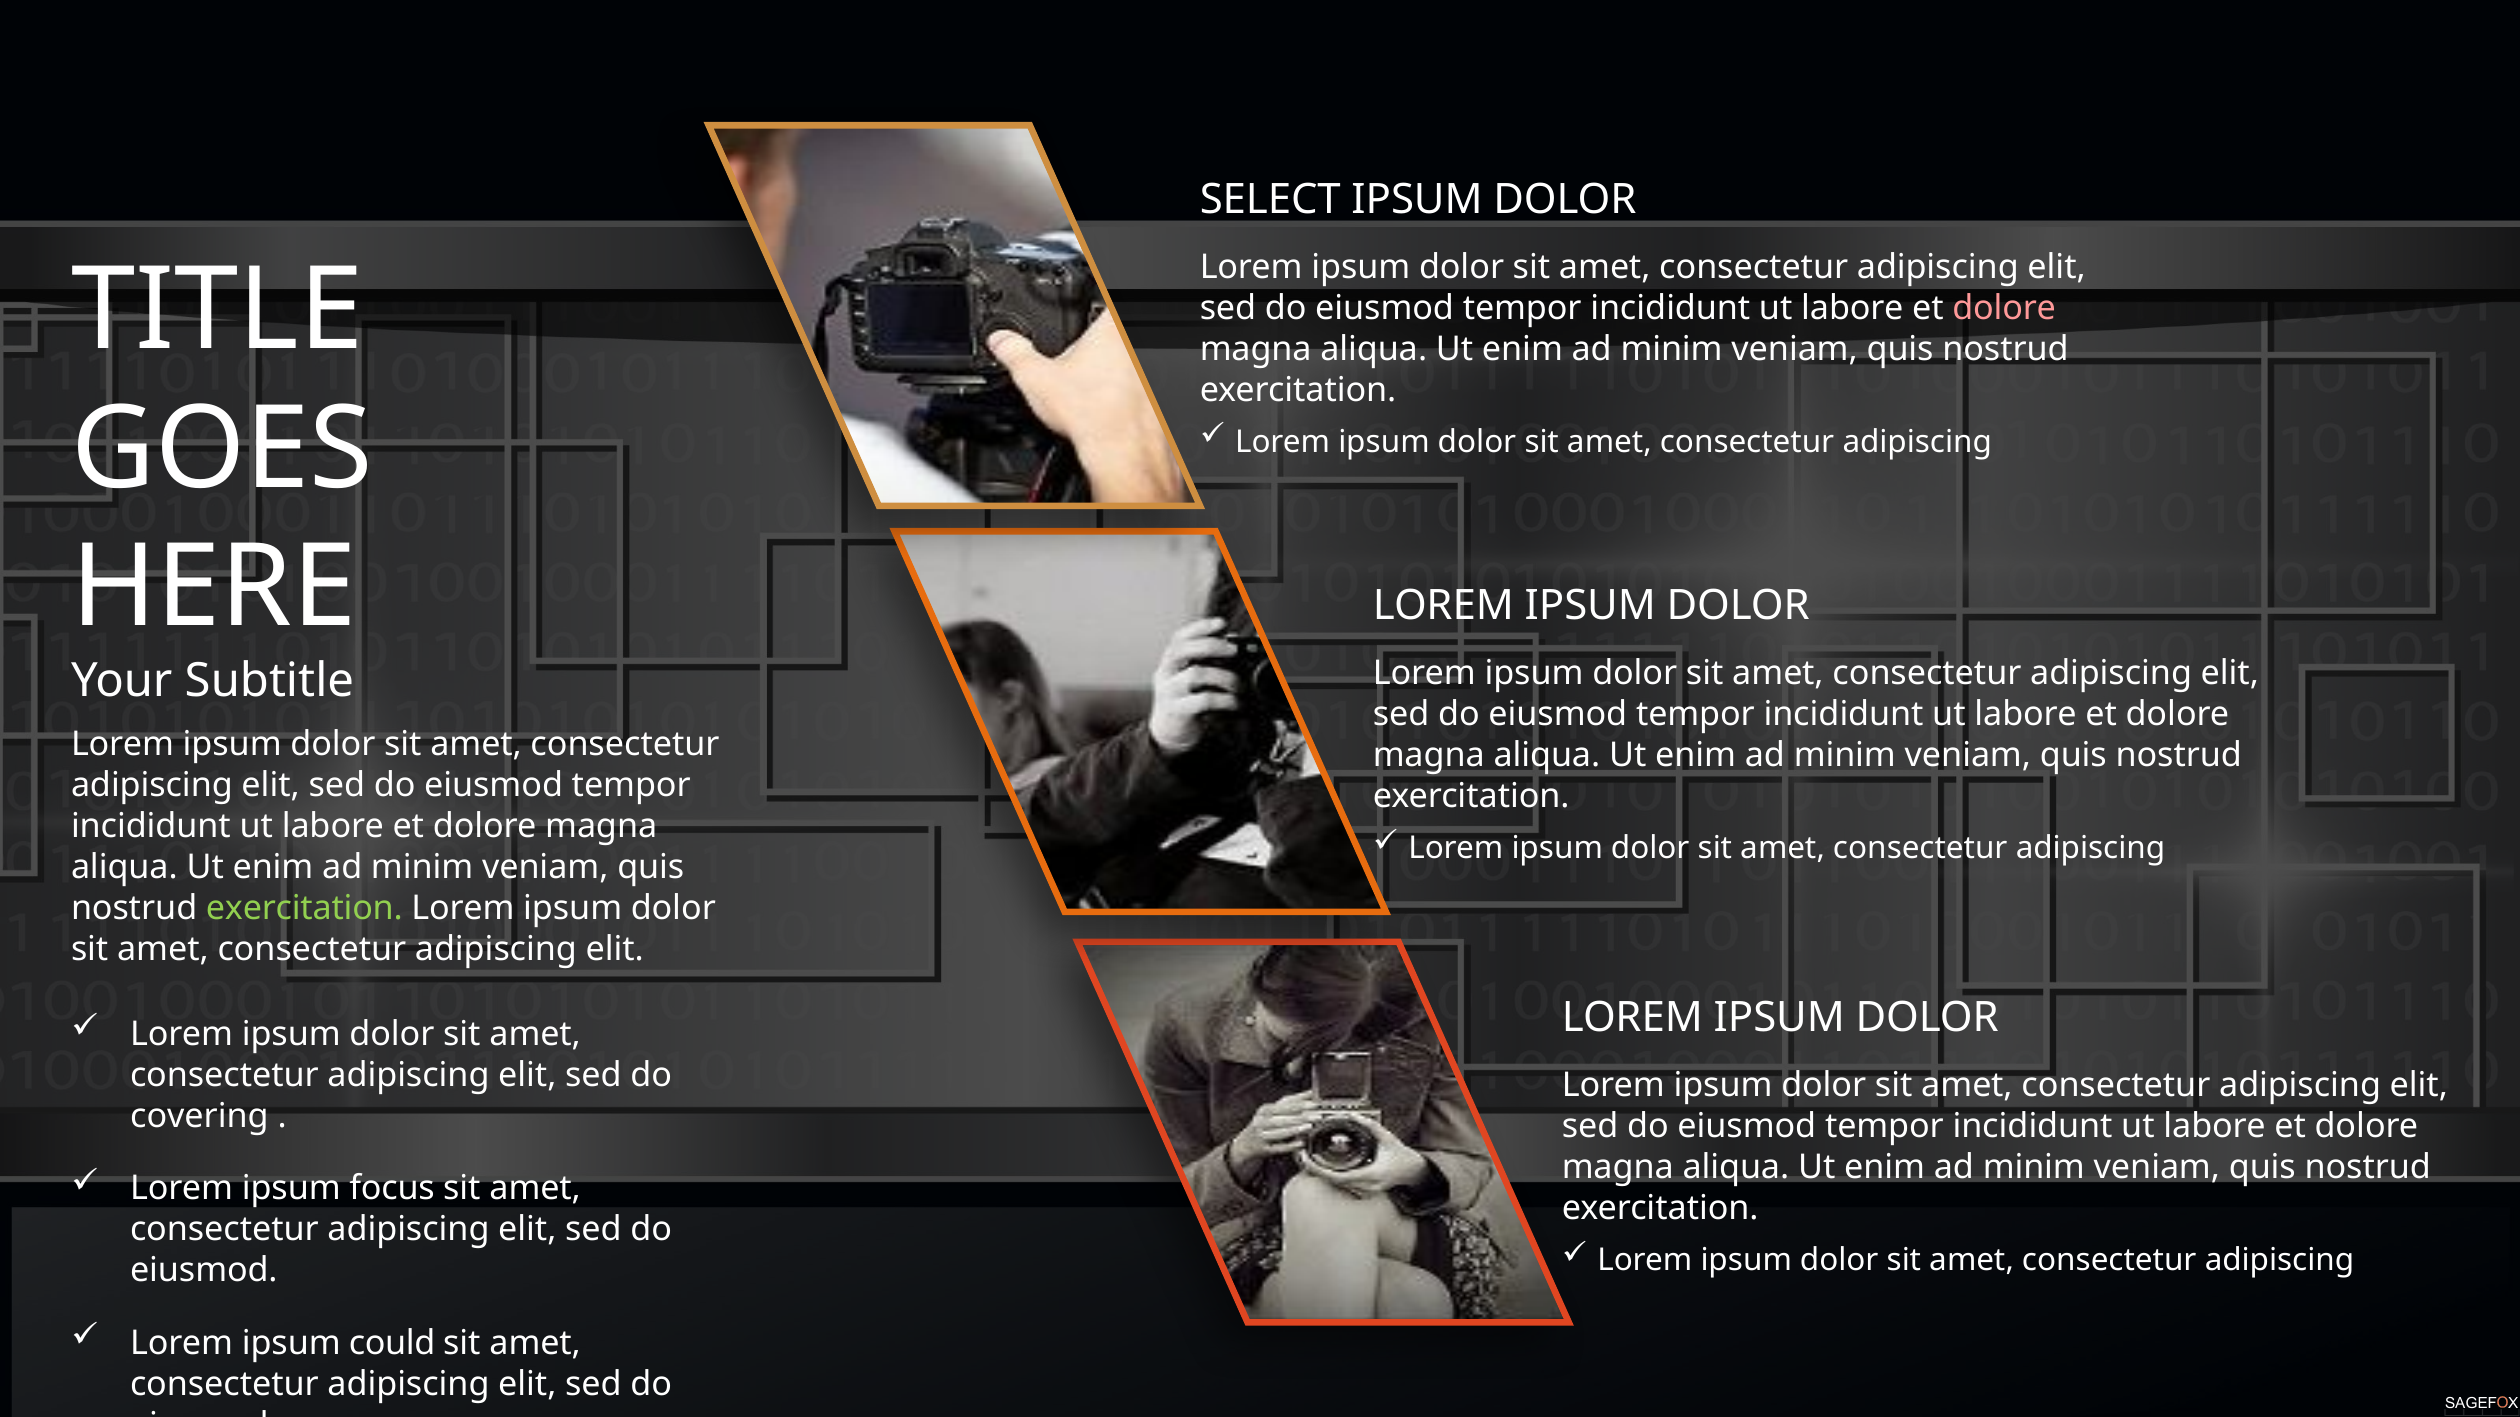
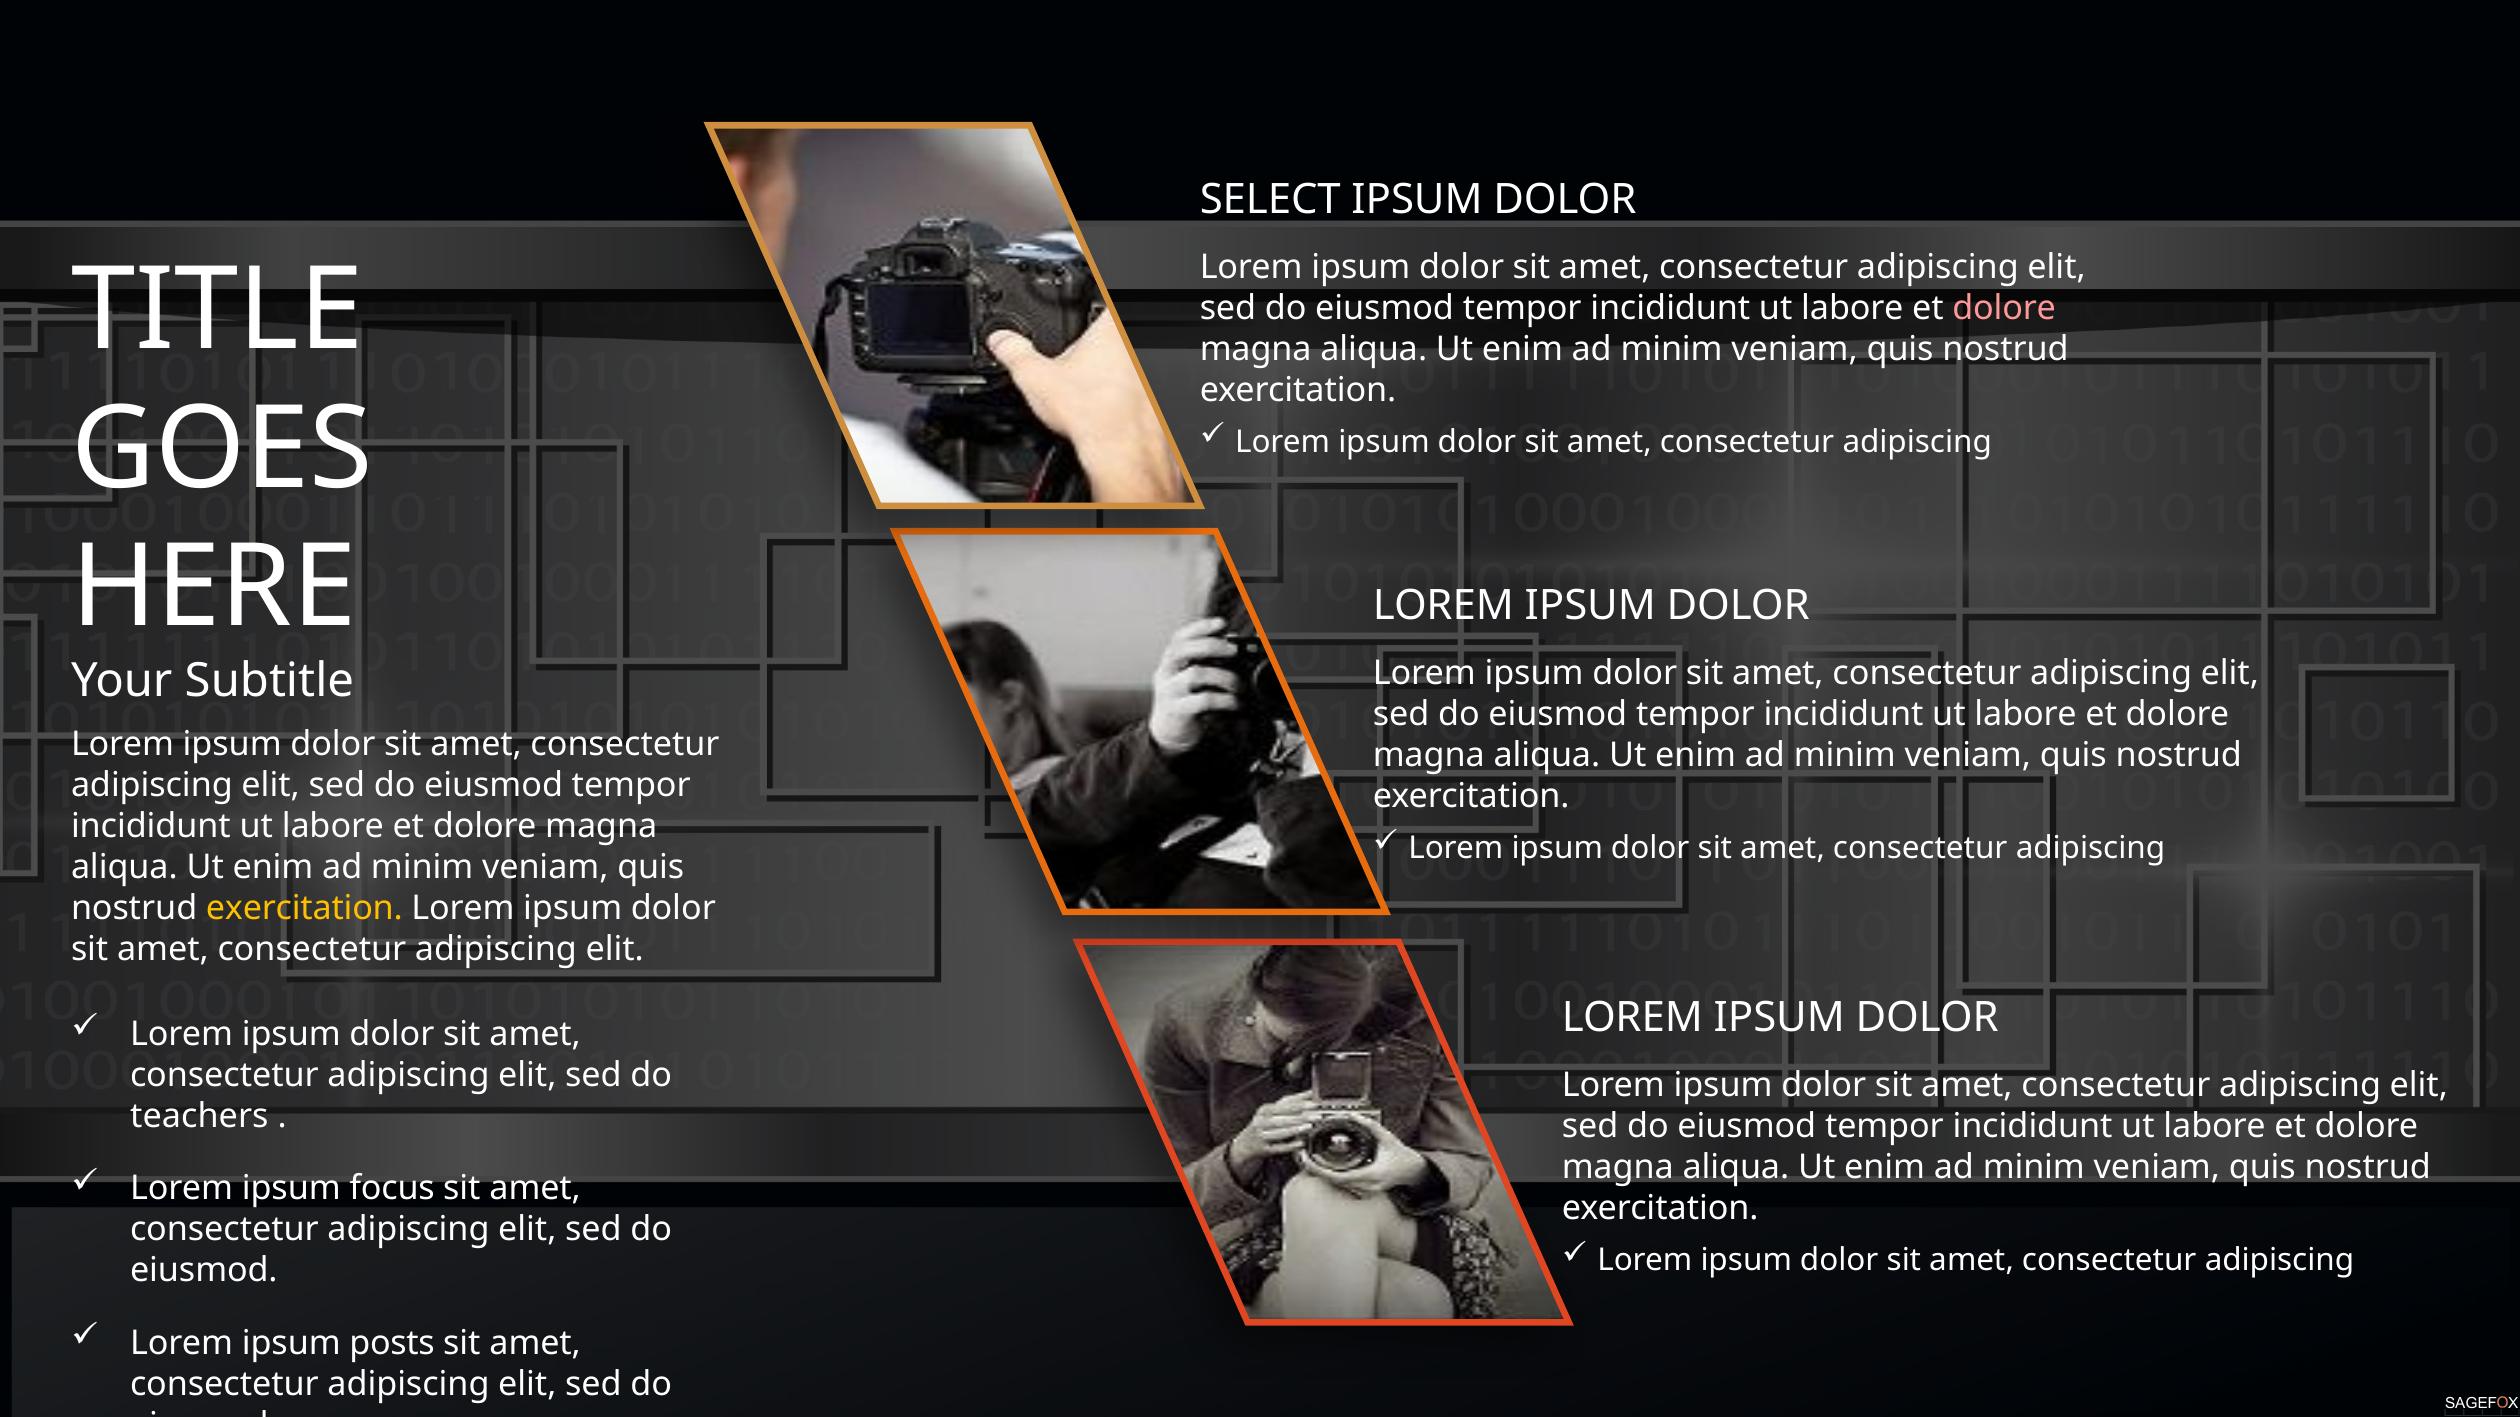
exercitation at (304, 908) colour: light green -> yellow
covering: covering -> teachers
could: could -> posts
